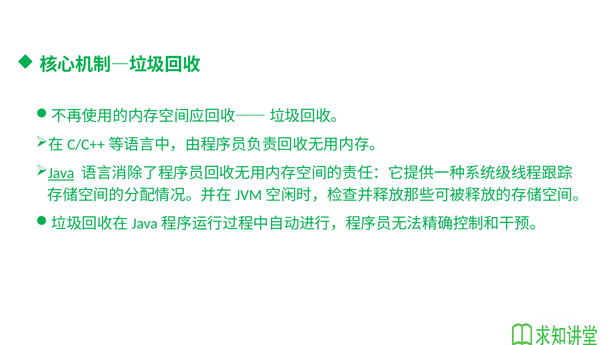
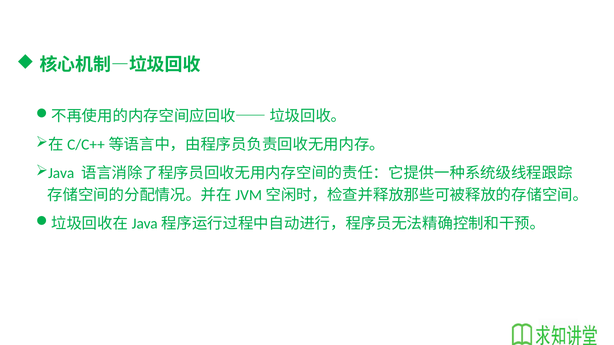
Java underline: present -> none
